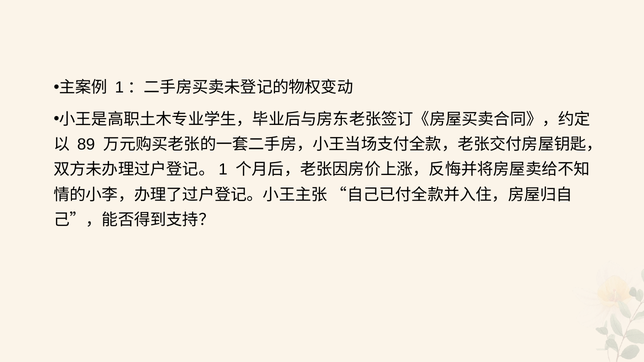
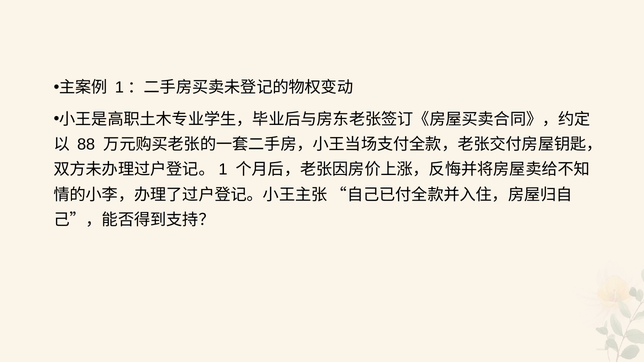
89: 89 -> 88
